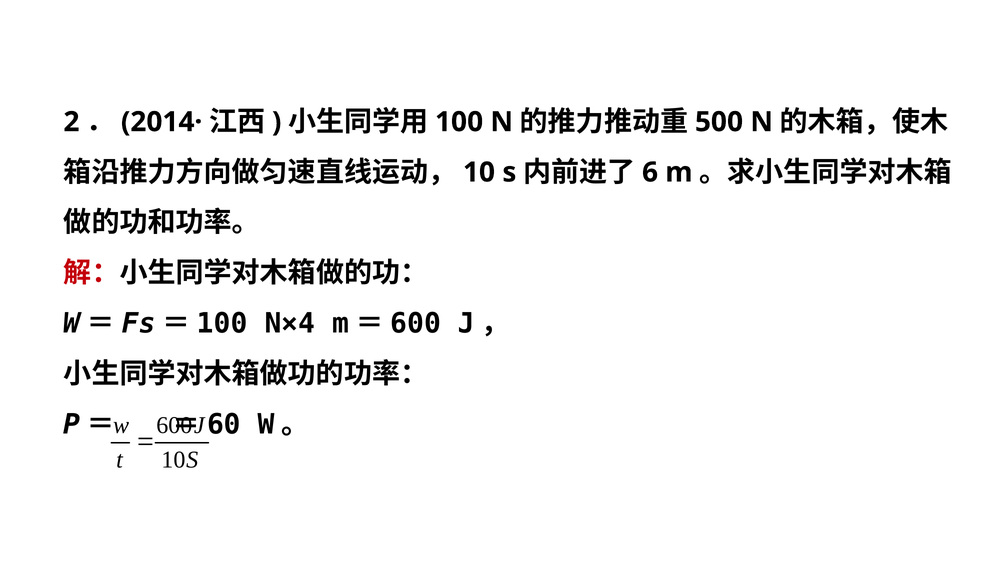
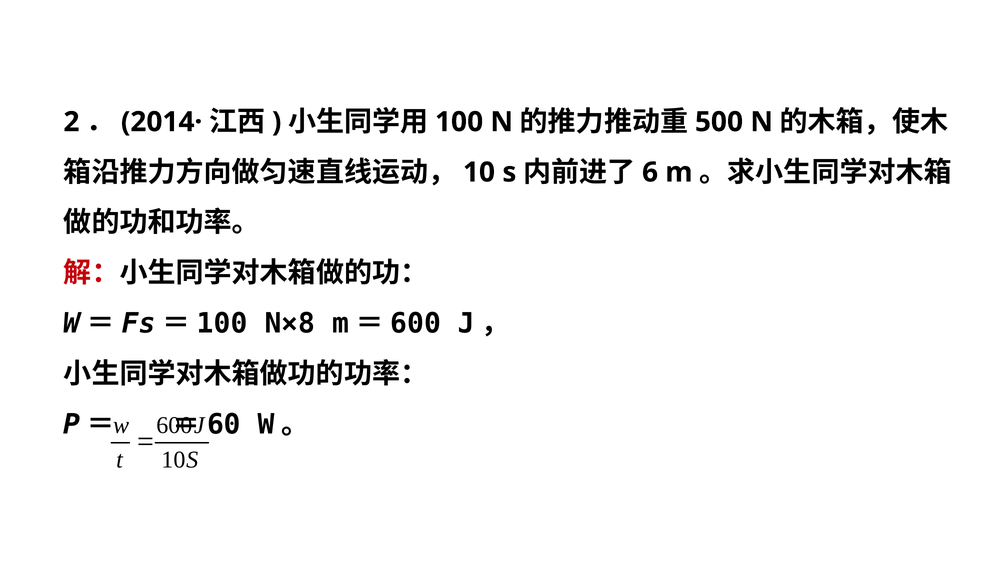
N×4: N×4 -> N×8
